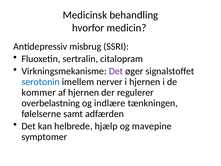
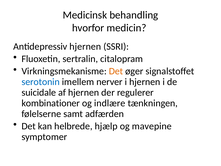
Antidepressiv misbrug: misbrug -> hjernen
Det at (116, 71) colour: purple -> orange
kommer: kommer -> suicidale
overbelastning: overbelastning -> kombinationer
